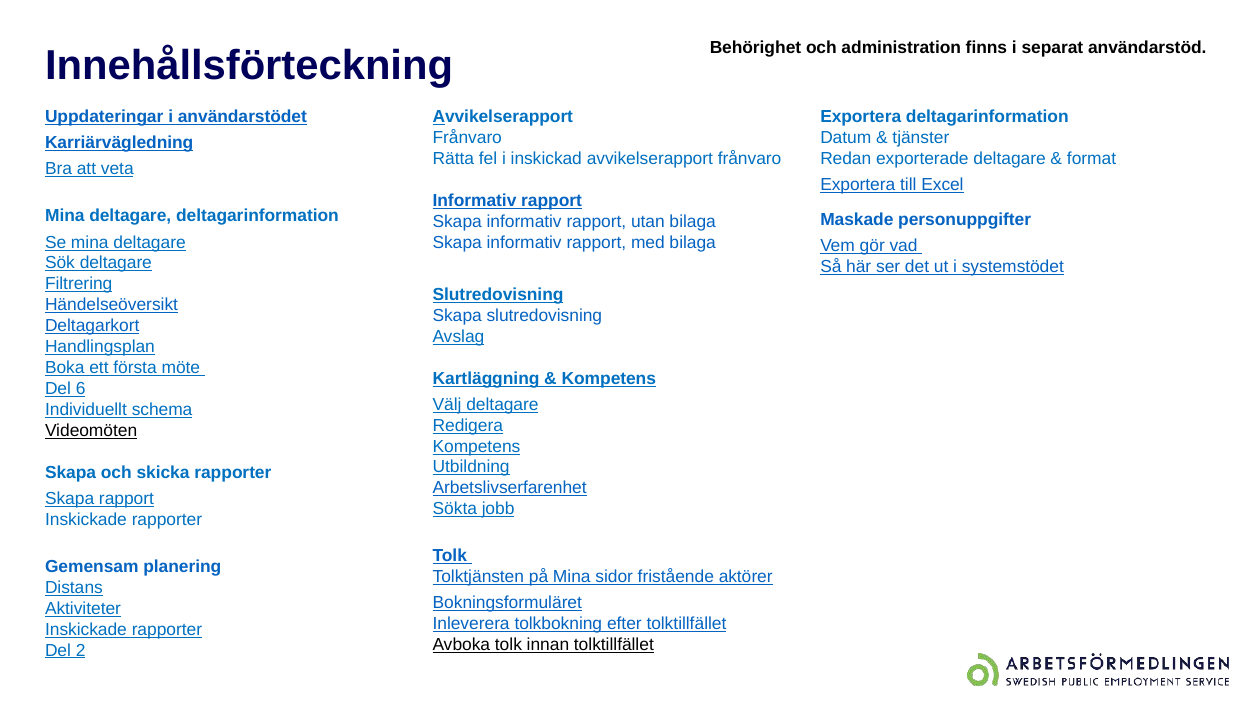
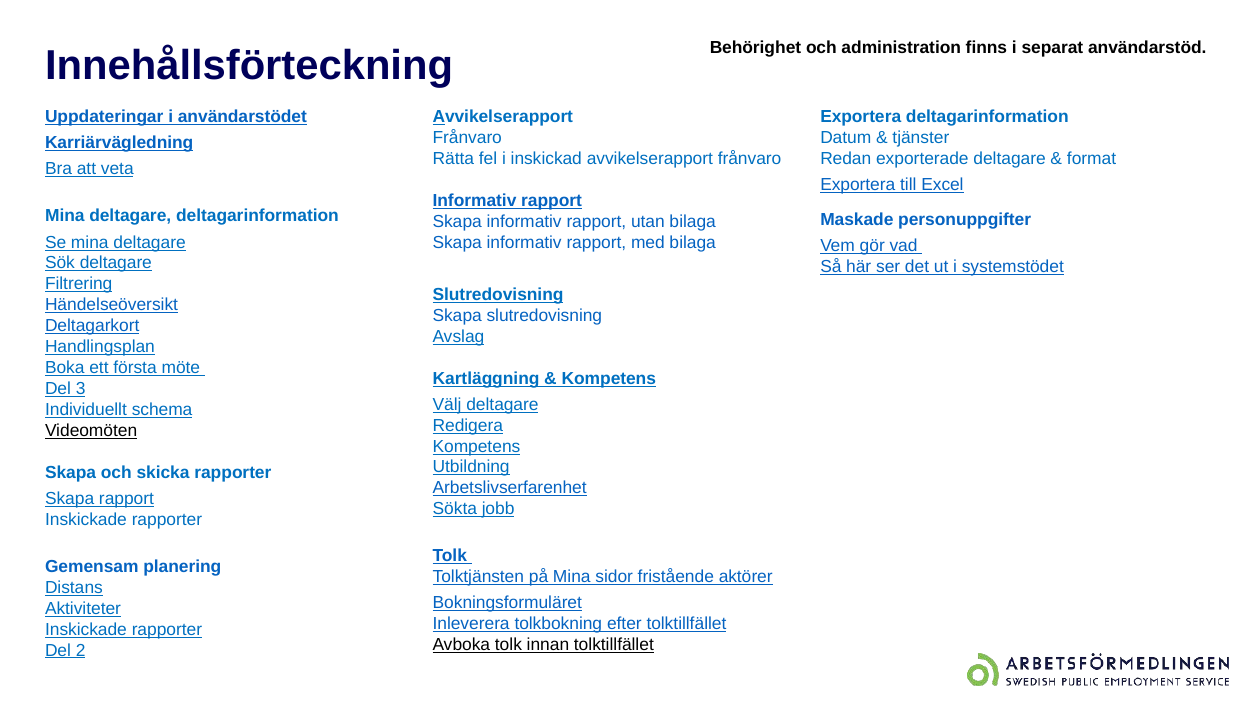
6: 6 -> 3
